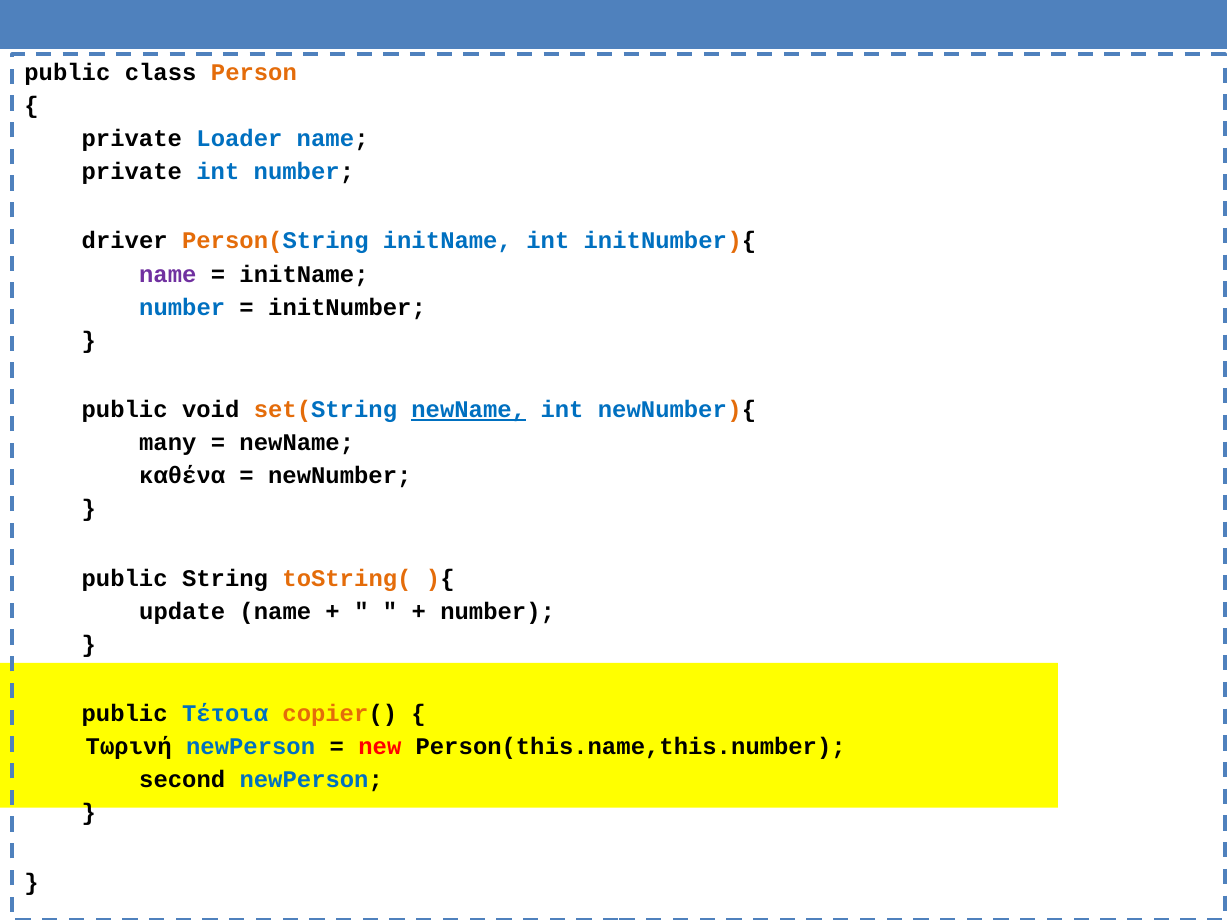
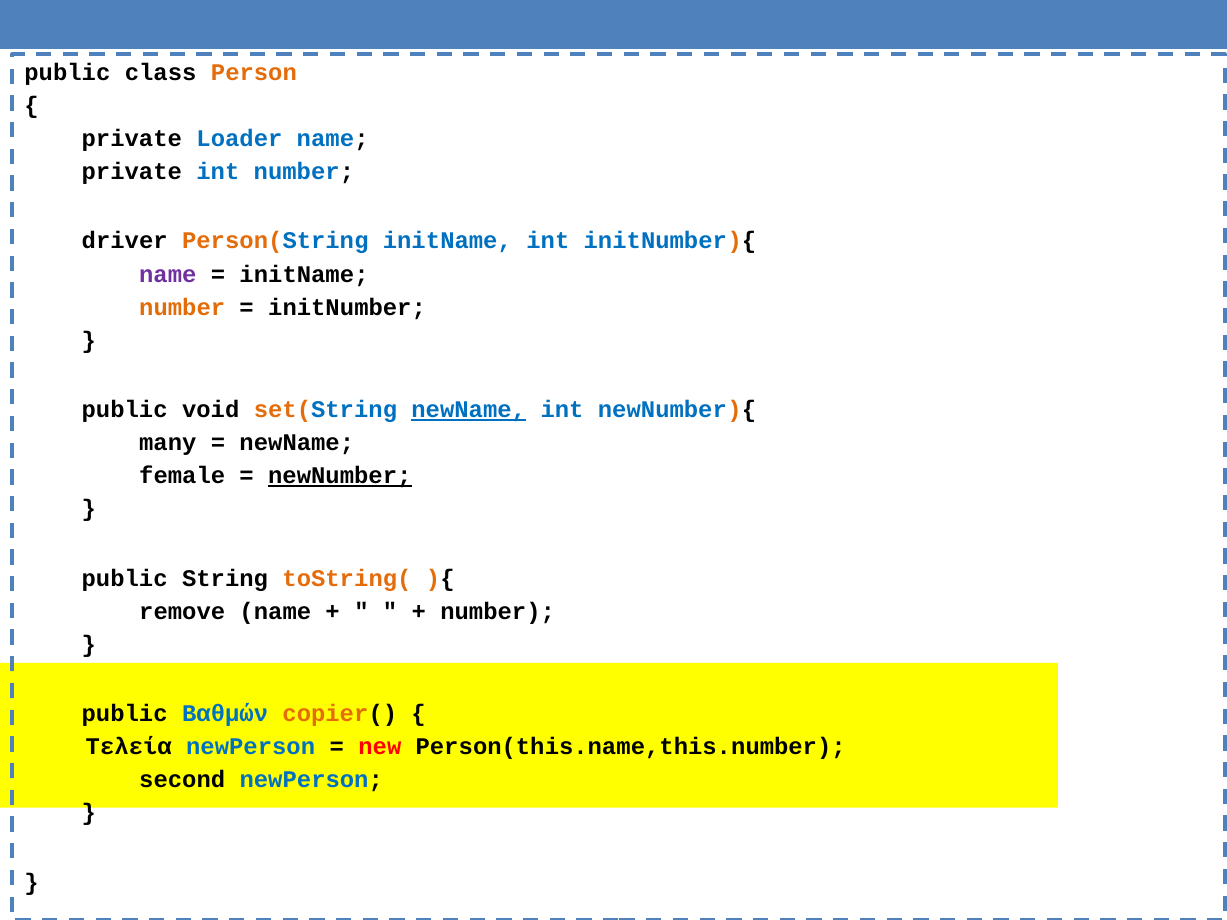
number at (182, 307) colour: blue -> orange
καθένα: καθένα -> female
newNumber underline: none -> present
update: update -> remove
Τέτοια: Τέτοια -> Βαθμών
Τωρινή: Τωρινή -> Τελεία
